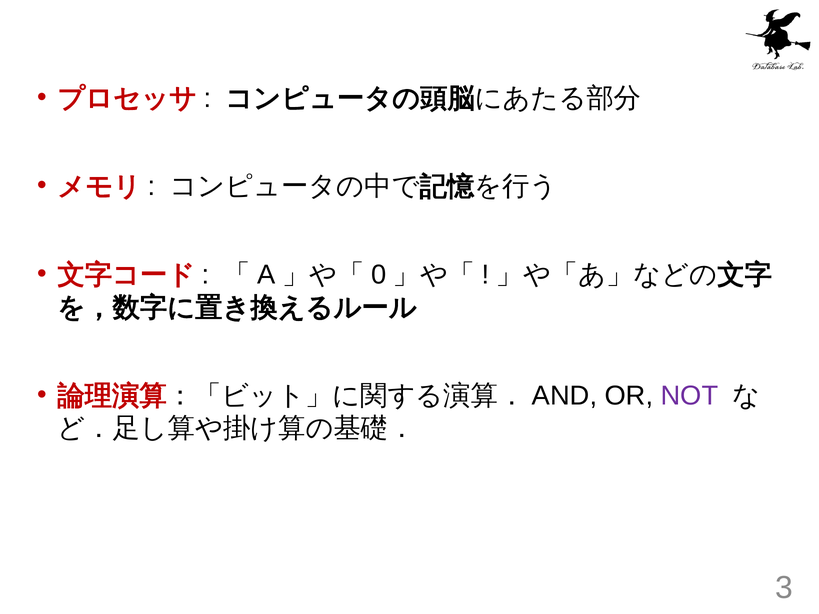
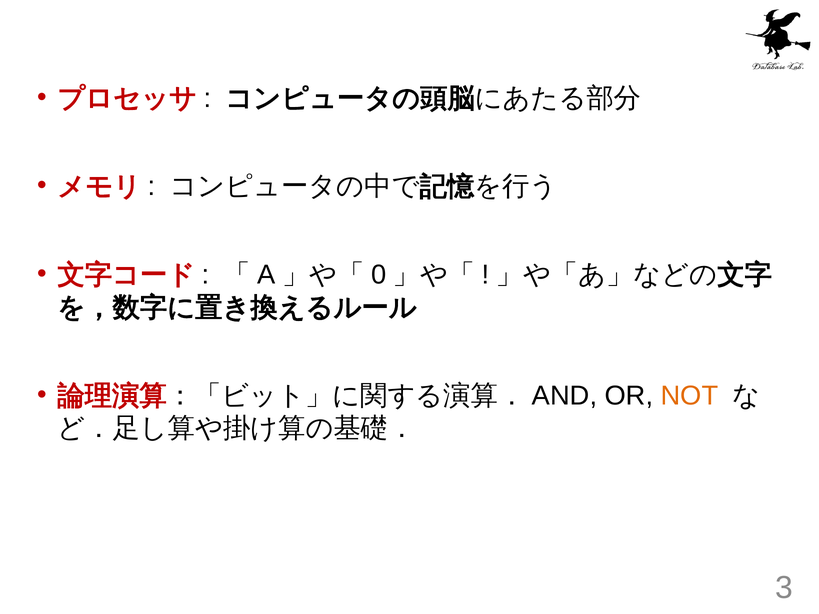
NOT colour: purple -> orange
